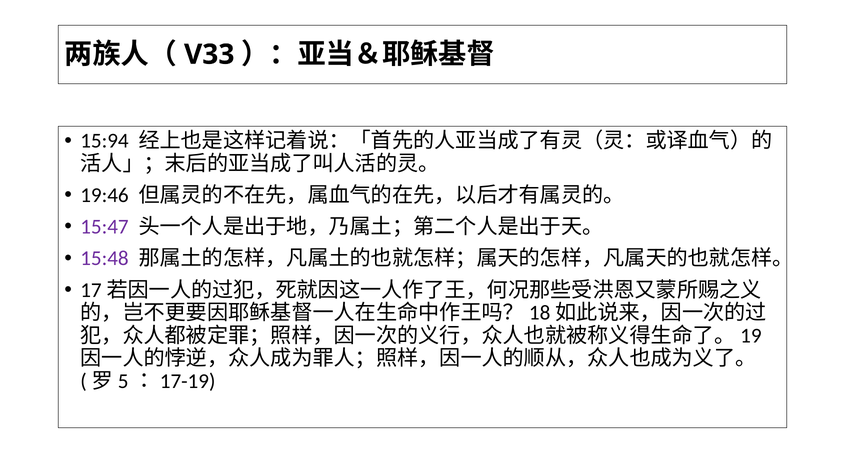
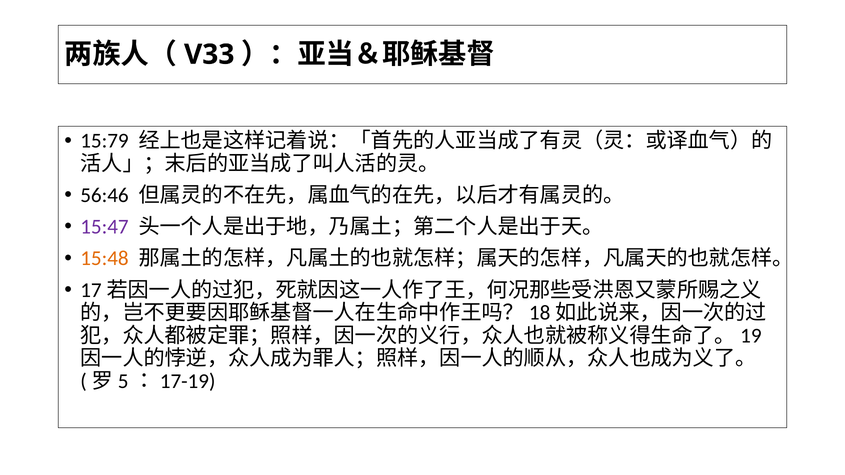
15:94: 15:94 -> 15:79
19:46: 19:46 -> 56:46
15:48 colour: purple -> orange
